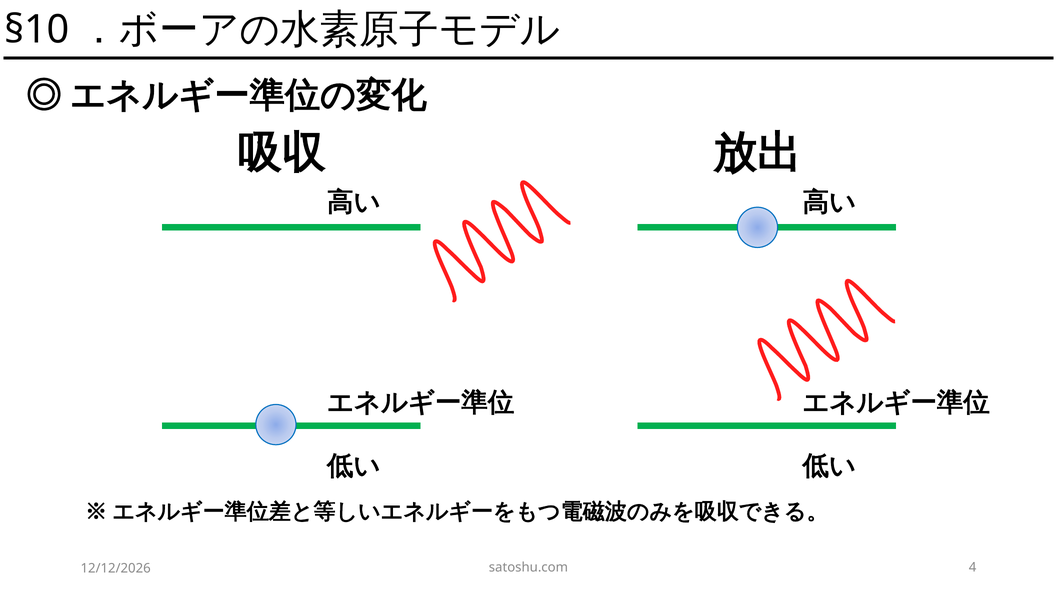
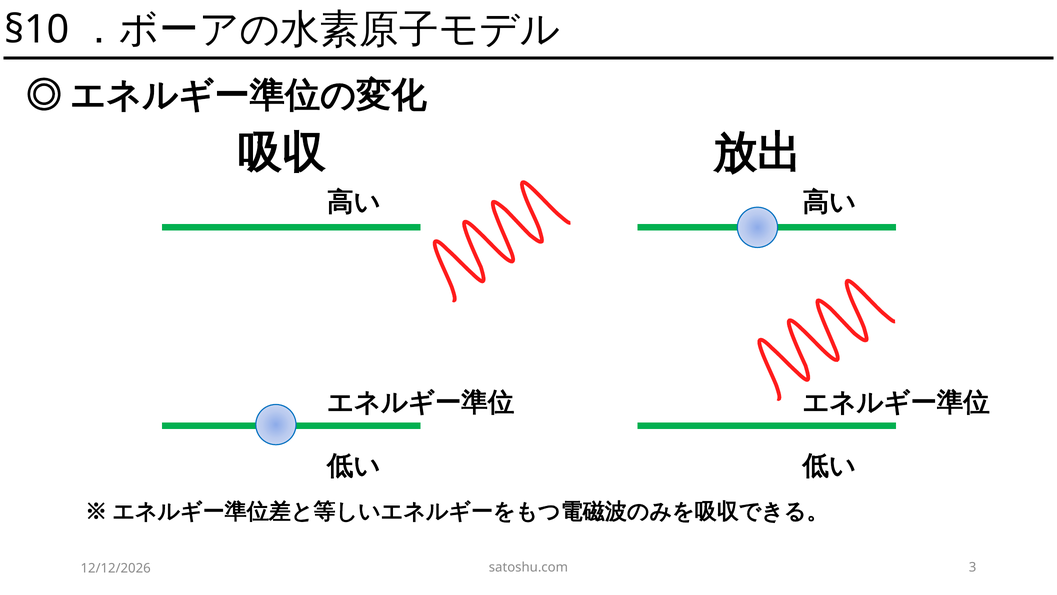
4: 4 -> 3
